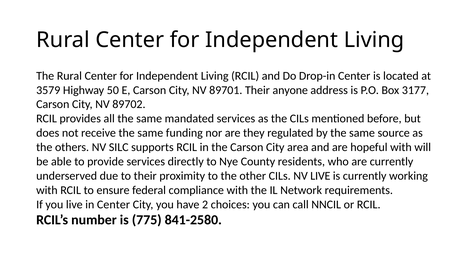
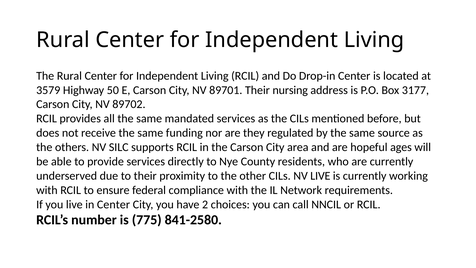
anyone: anyone -> nursing
hopeful with: with -> ages
